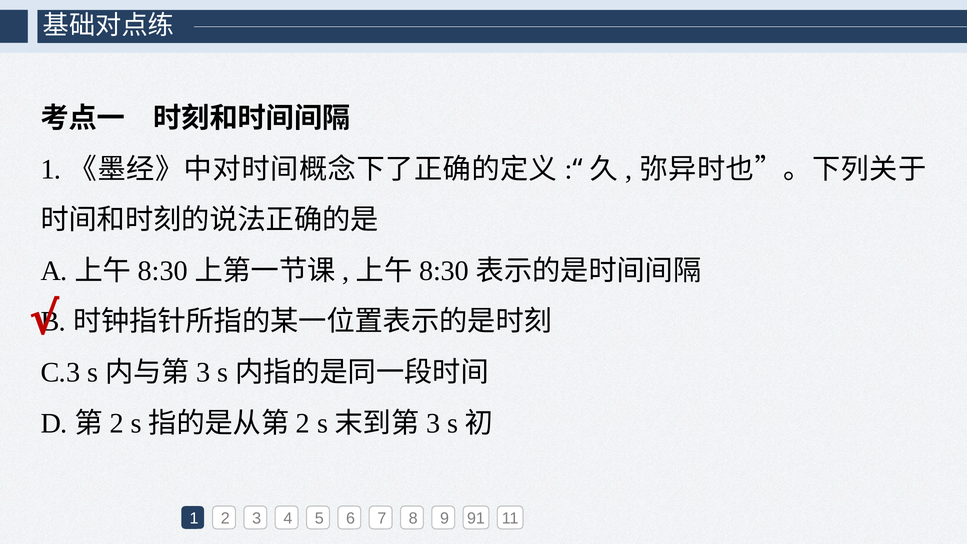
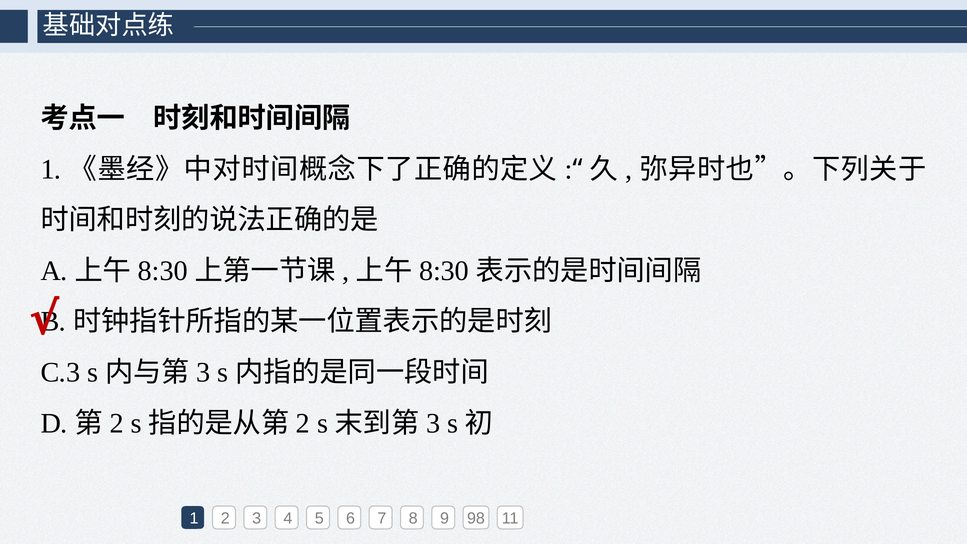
91: 91 -> 98
